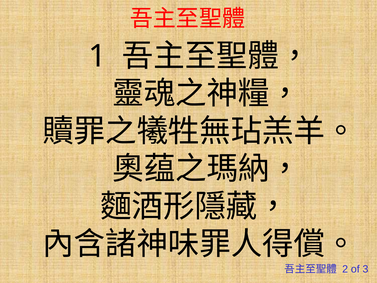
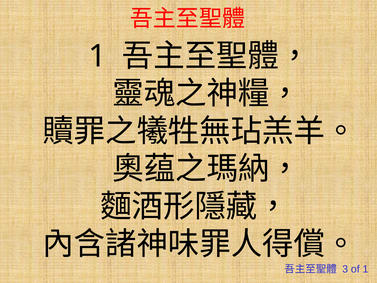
2: 2 -> 3
of 3: 3 -> 1
